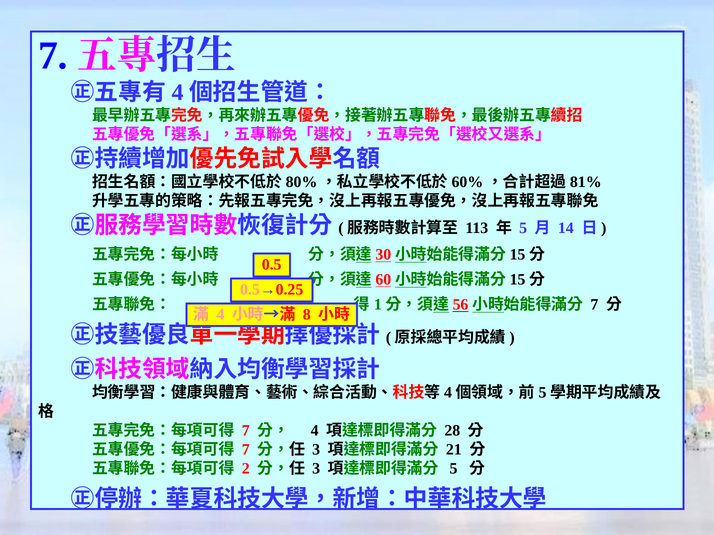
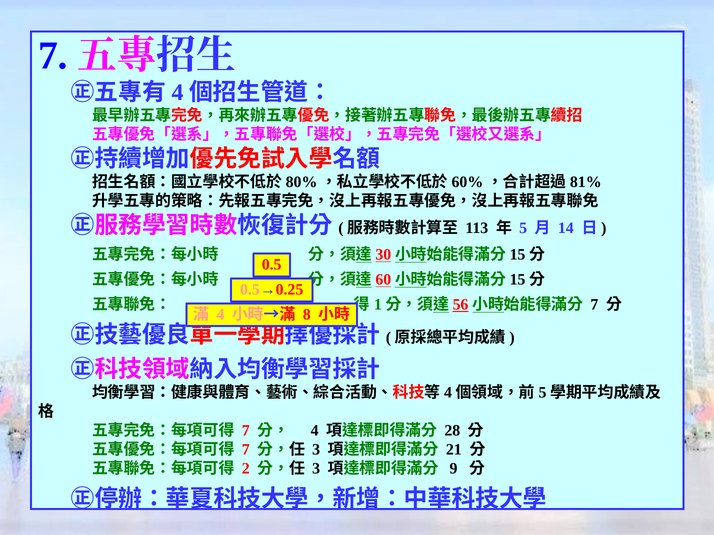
5 at (454, 469): 5 -> 9
